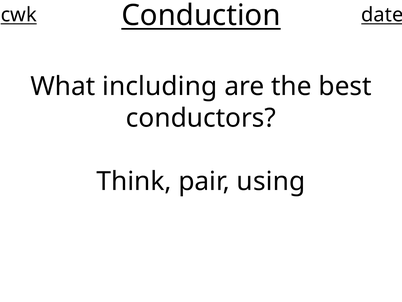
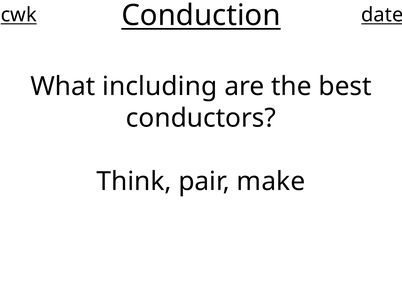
using: using -> make
